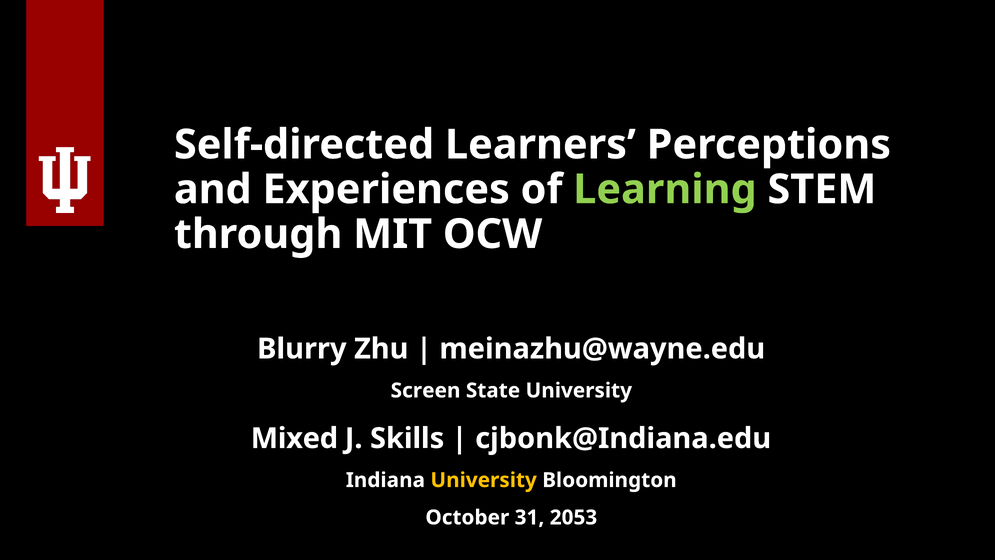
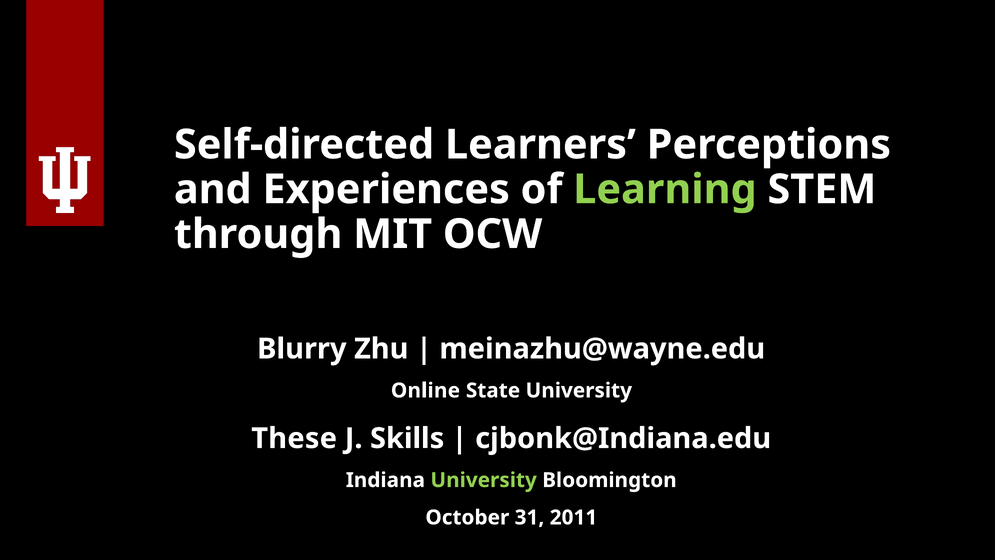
Screen: Screen -> Online
Mixed: Mixed -> These
University at (484, 480) colour: yellow -> light green
2053: 2053 -> 2011
